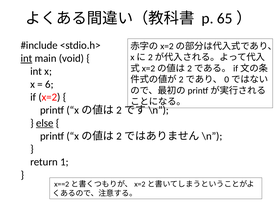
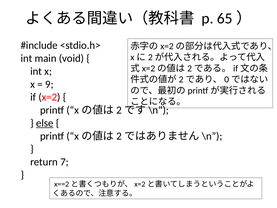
int at (26, 58) underline: present -> none
6: 6 -> 9
1: 1 -> 7
